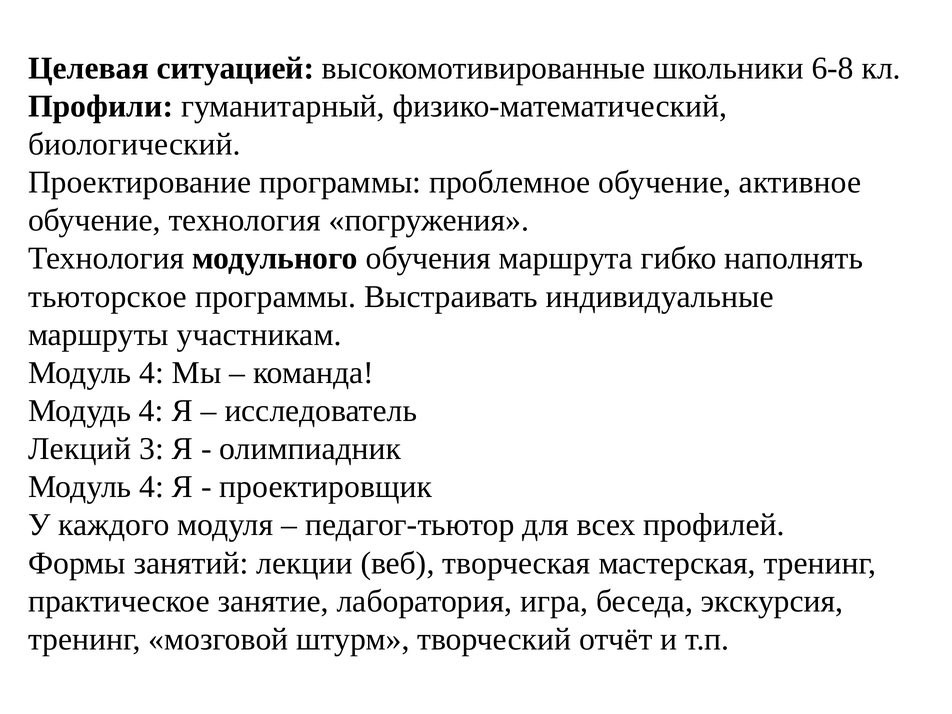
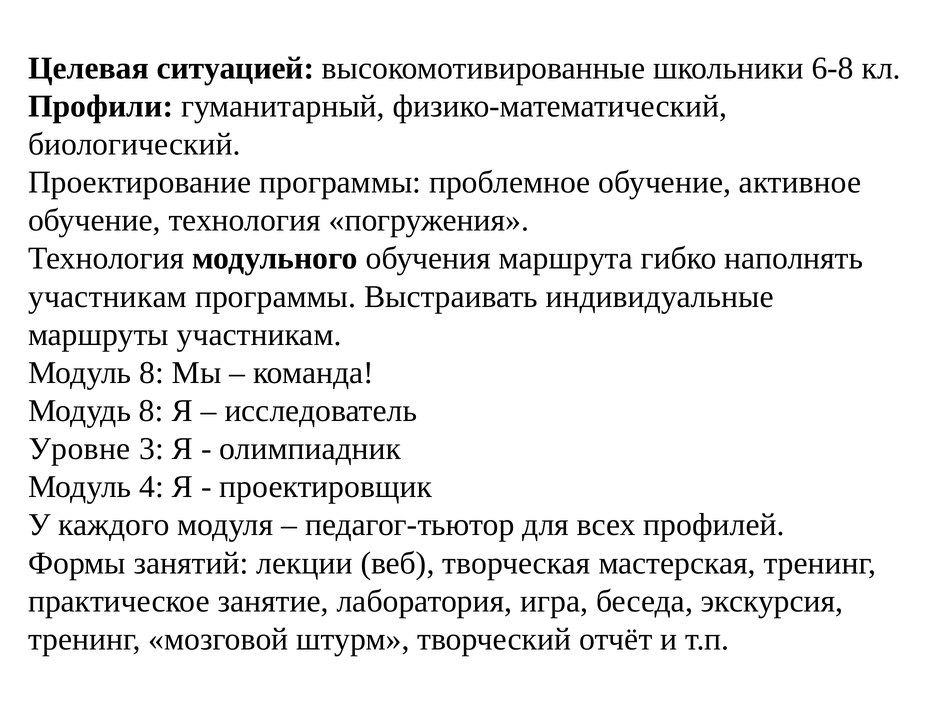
тьюторское at (107, 297): тьюторское -> участникам
4 at (152, 373): 4 -> 8
Модудь 4: 4 -> 8
Лекций: Лекций -> Уровне
